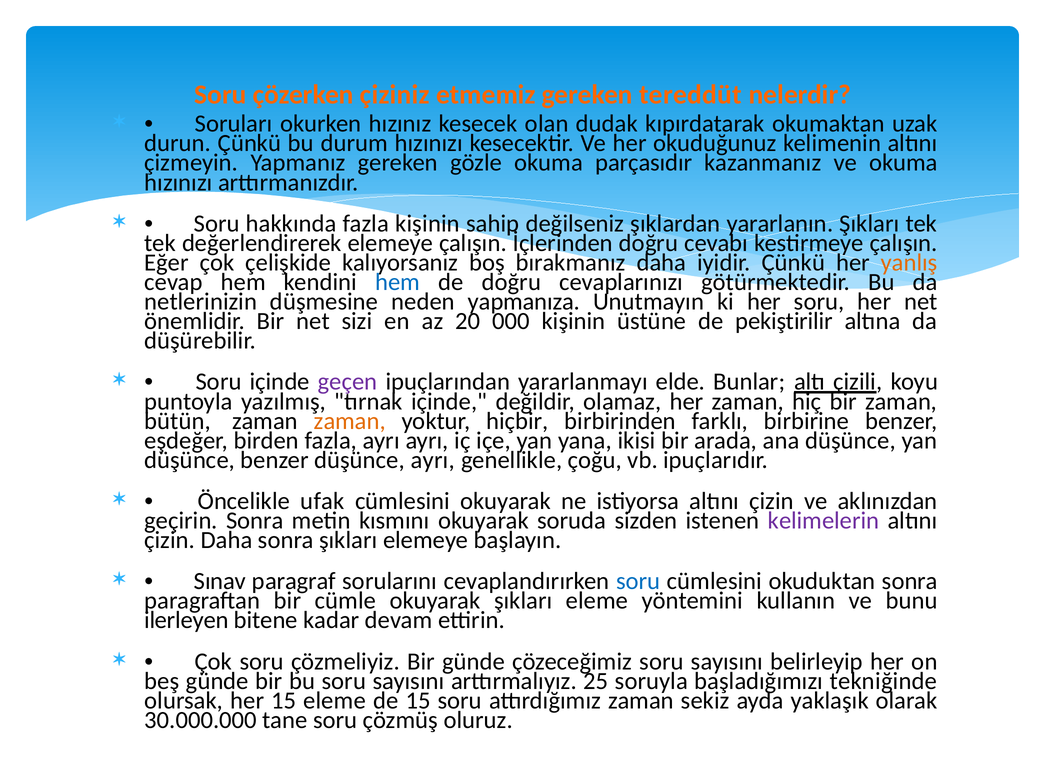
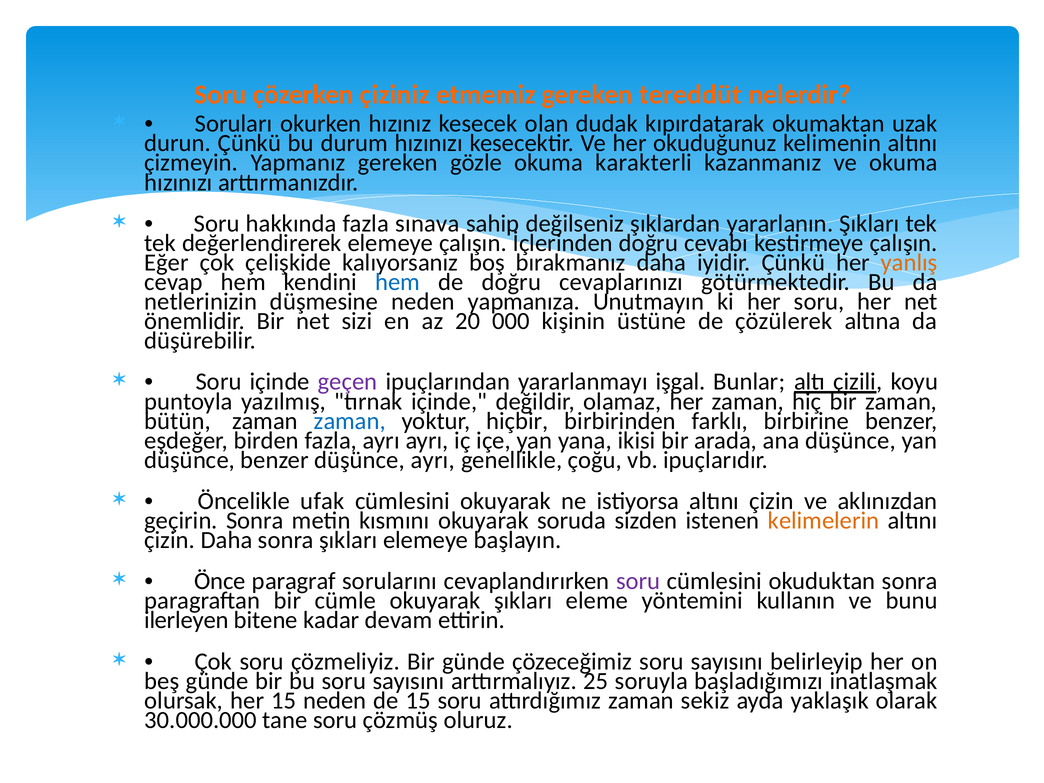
parçasıdır: parçasıdır -> karakterli
fazla kişinin: kişinin -> sınava
pekiştirilir: pekiştirilir -> çözülerek
elde: elde -> işgal
zaman at (350, 421) colour: orange -> blue
kelimelerin colour: purple -> orange
Sınav: Sınav -> Önce
soru at (638, 581) colour: blue -> purple
tekniğinde: tekniğinde -> inatlaşmak
15 eleme: eleme -> neden
